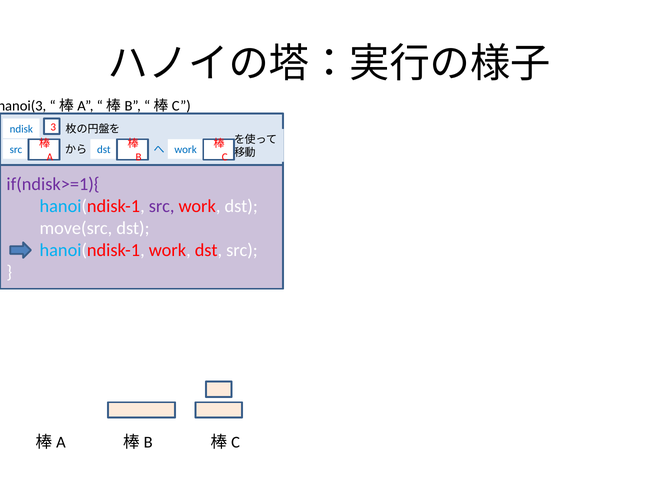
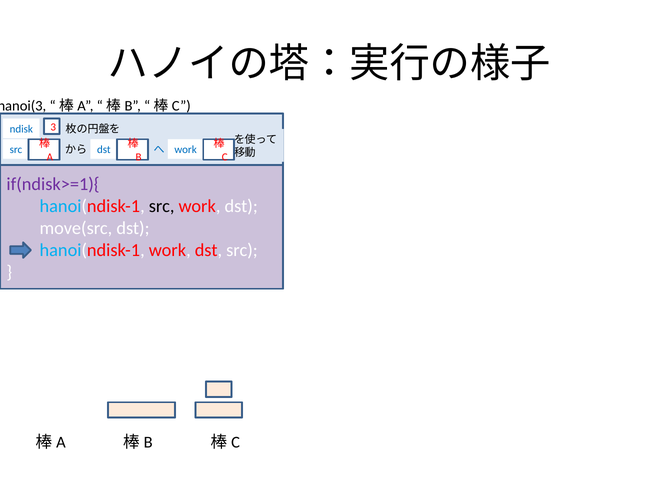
src at (162, 206) colour: purple -> black
